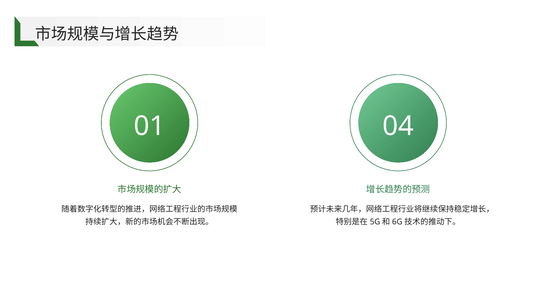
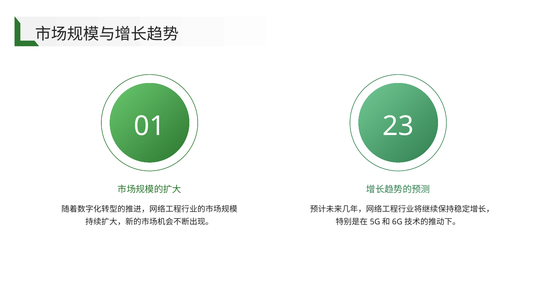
04: 04 -> 23
